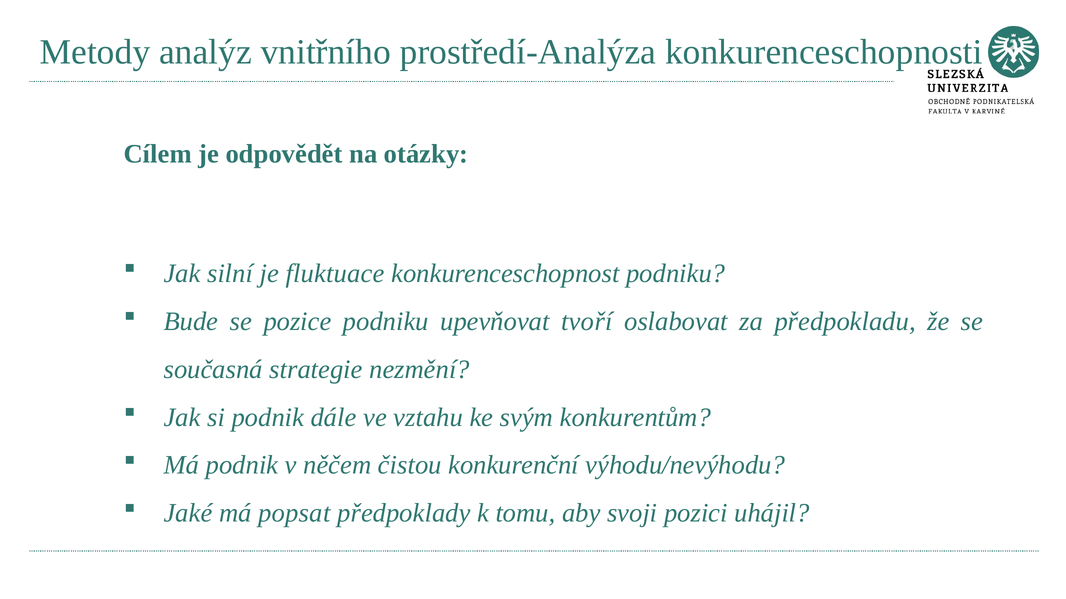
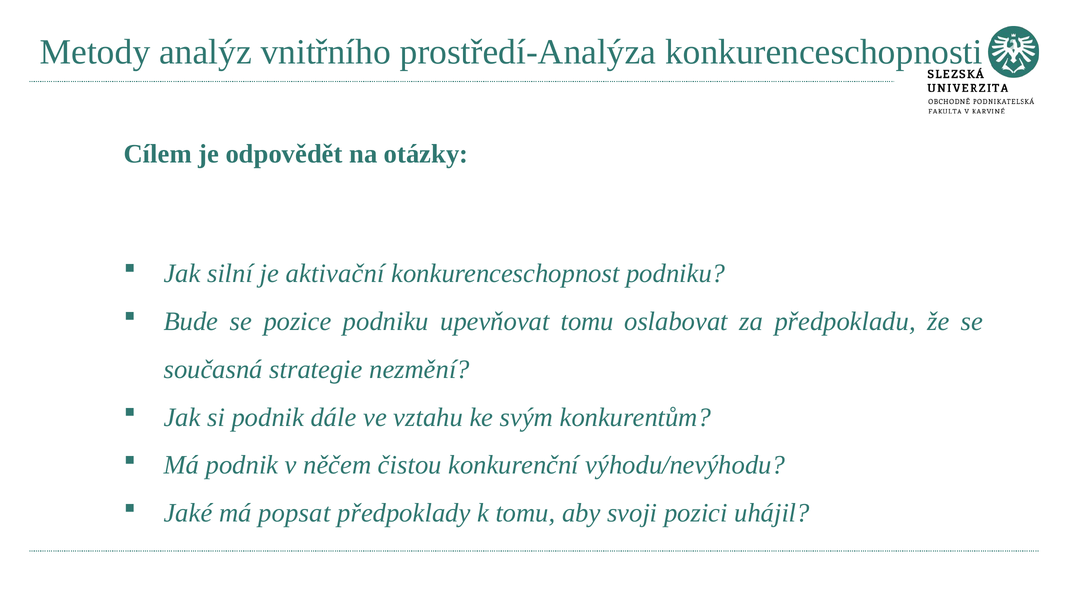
fluktuace: fluktuace -> aktivační
upevňovat tvoří: tvoří -> tomu
